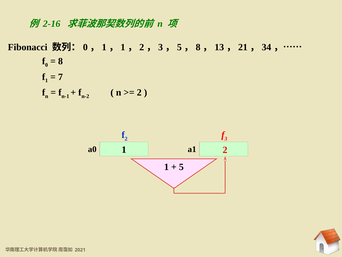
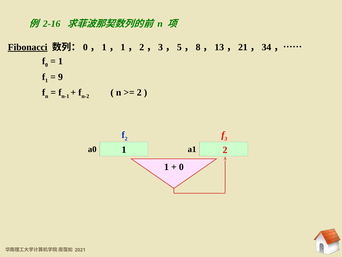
Fibonacci underline: none -> present
8 at (60, 61): 8 -> 1
7: 7 -> 9
5 at (181, 167): 5 -> 0
